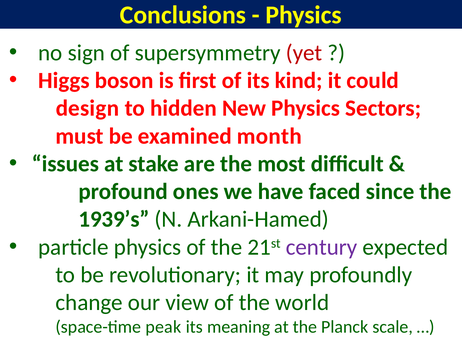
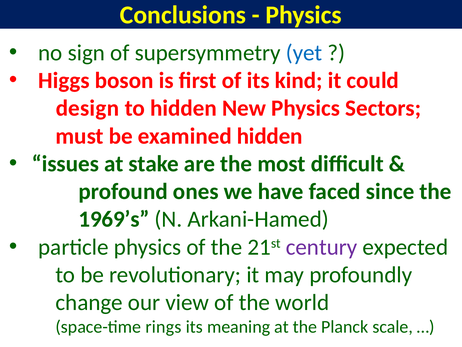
yet colour: red -> blue
examined month: month -> hidden
1939’s: 1939’s -> 1969’s
peak: peak -> rings
